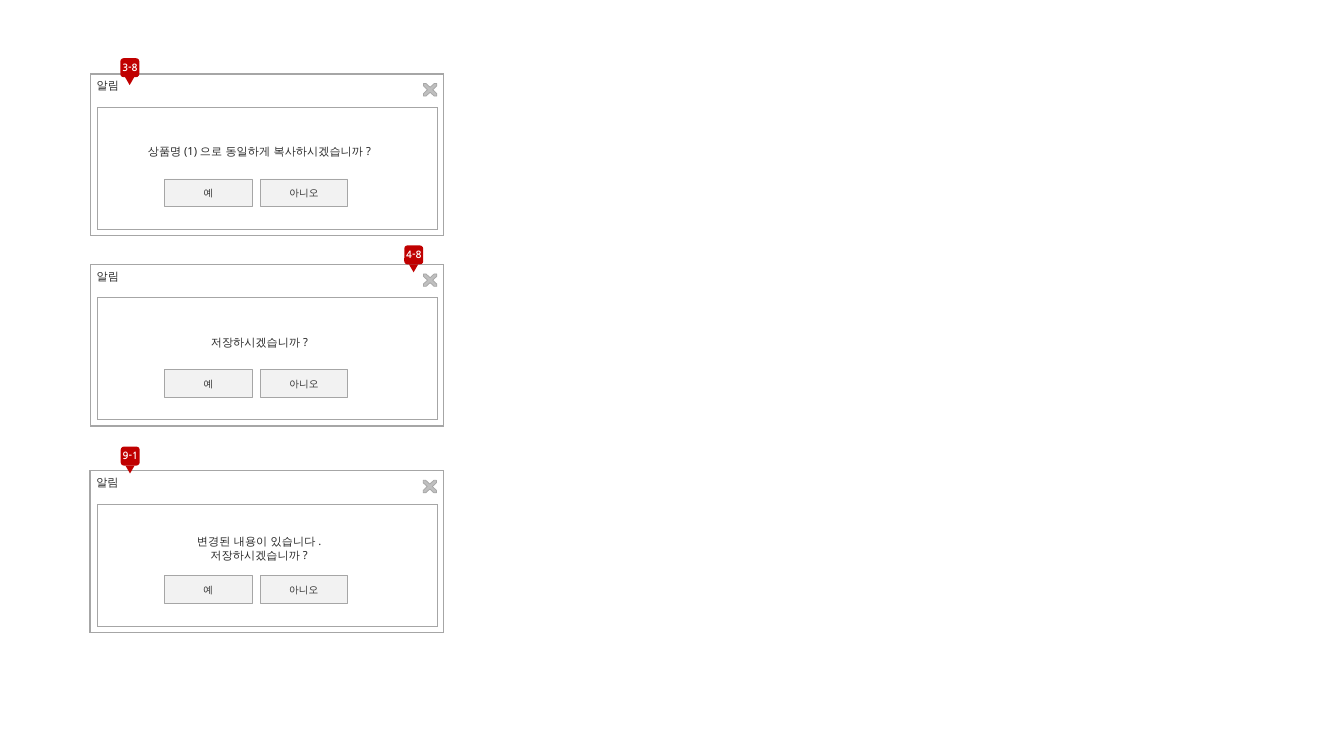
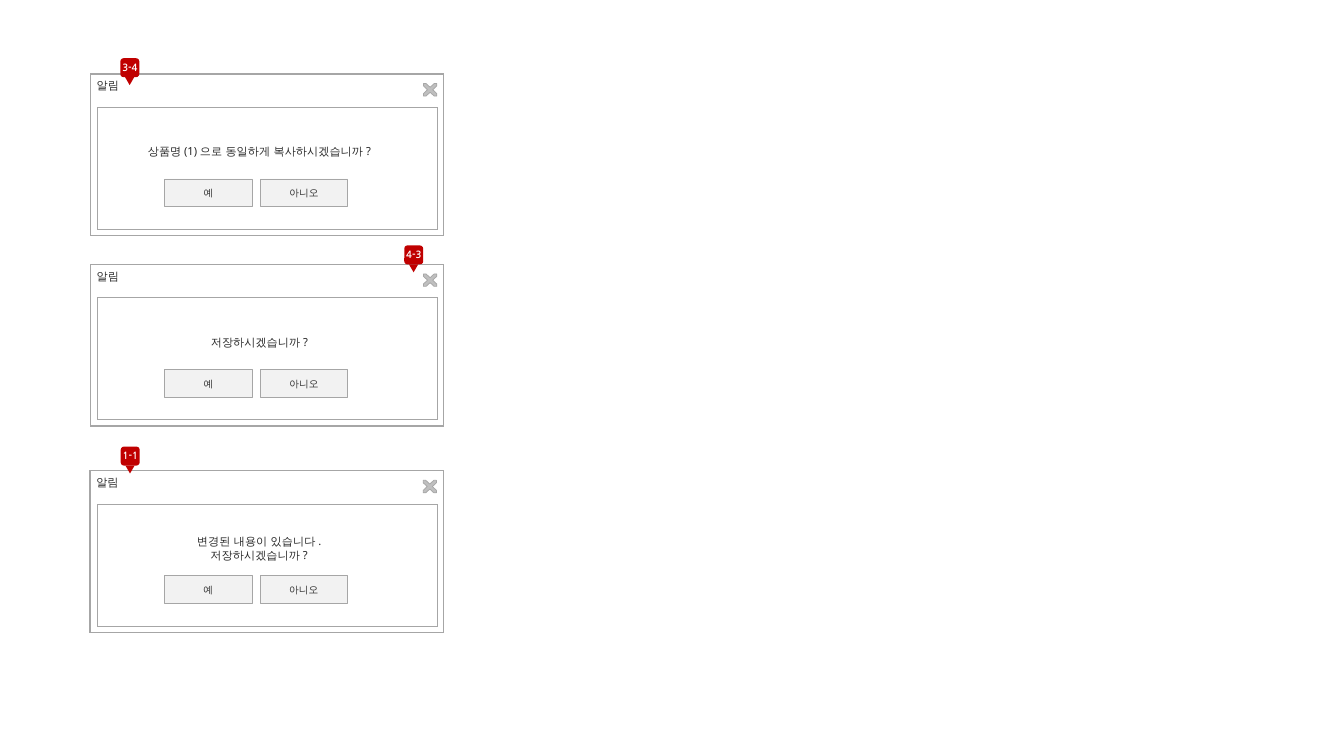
3-8: 3-8 -> 3-4
4-8: 4-8 -> 4-3
9-1: 9-1 -> 1-1
